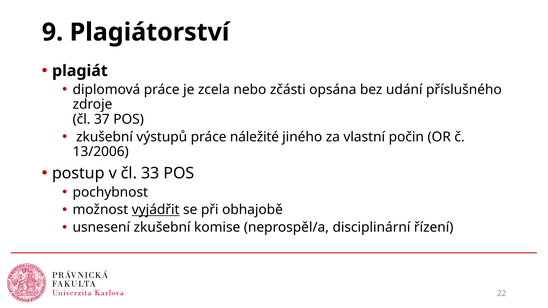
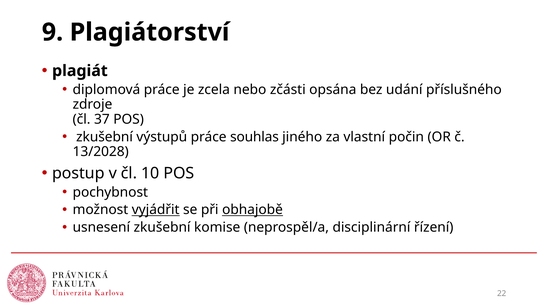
náležité: náležité -> souhlas
13/2006: 13/2006 -> 13/2028
33: 33 -> 10
obhajobě underline: none -> present
